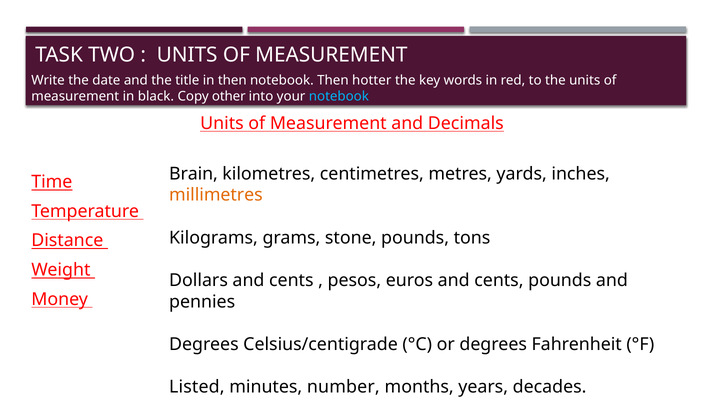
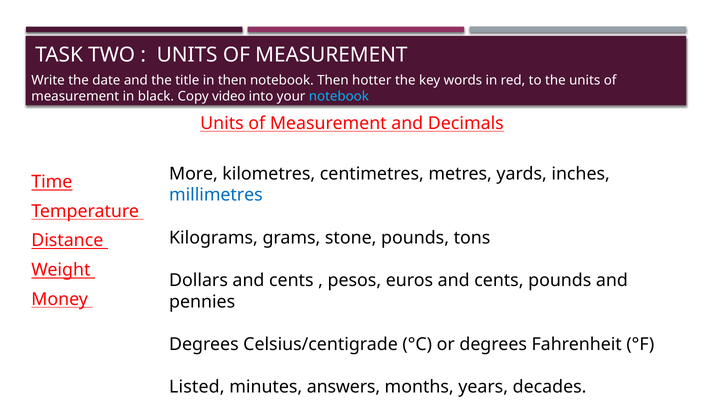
other: other -> video
Brain: Brain -> More
millimetres colour: orange -> blue
minutes number: number -> answers
